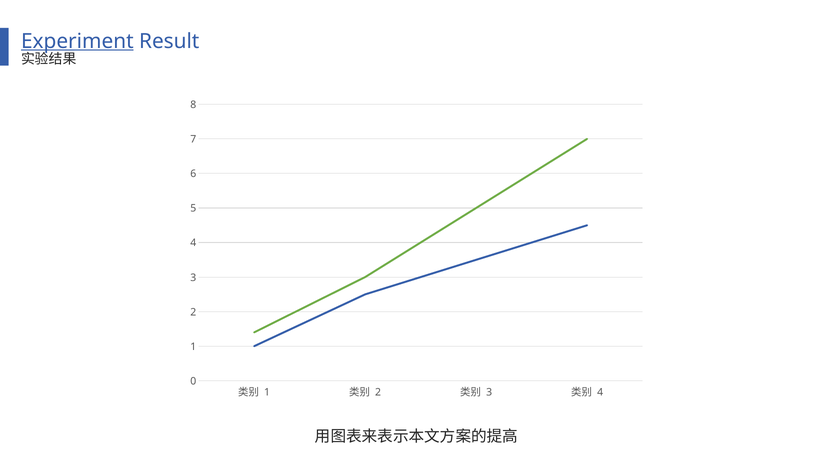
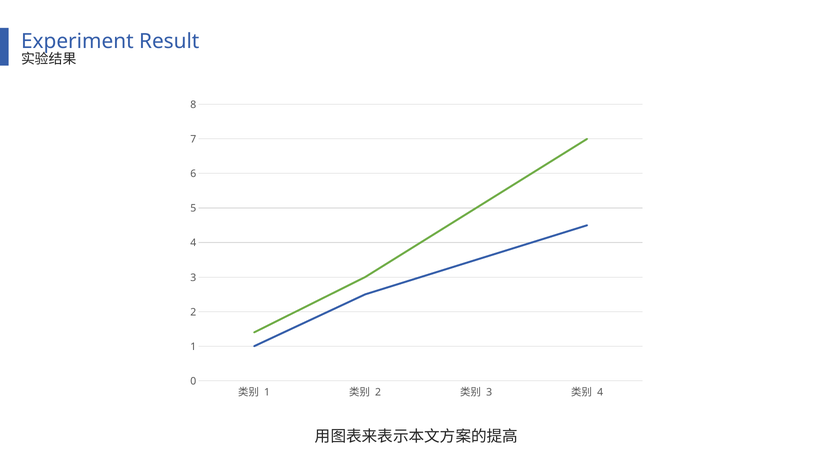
Experiment underline: present -> none
